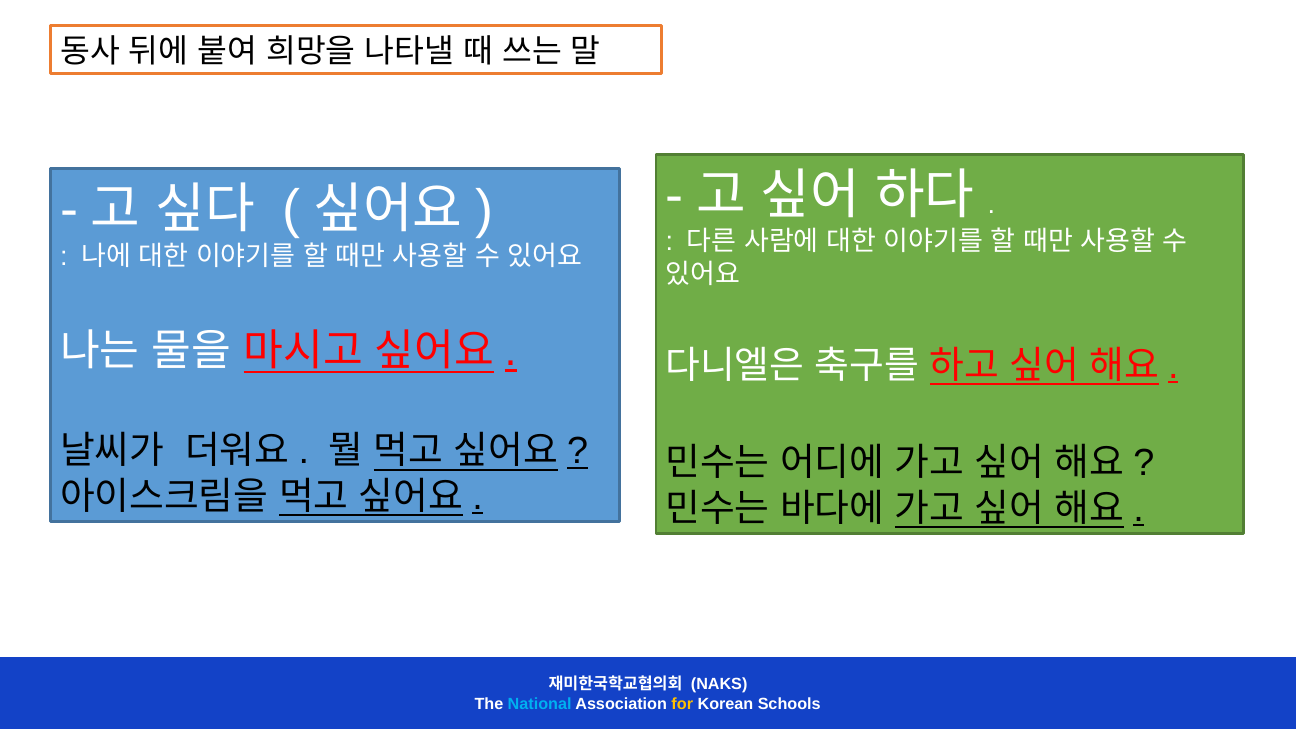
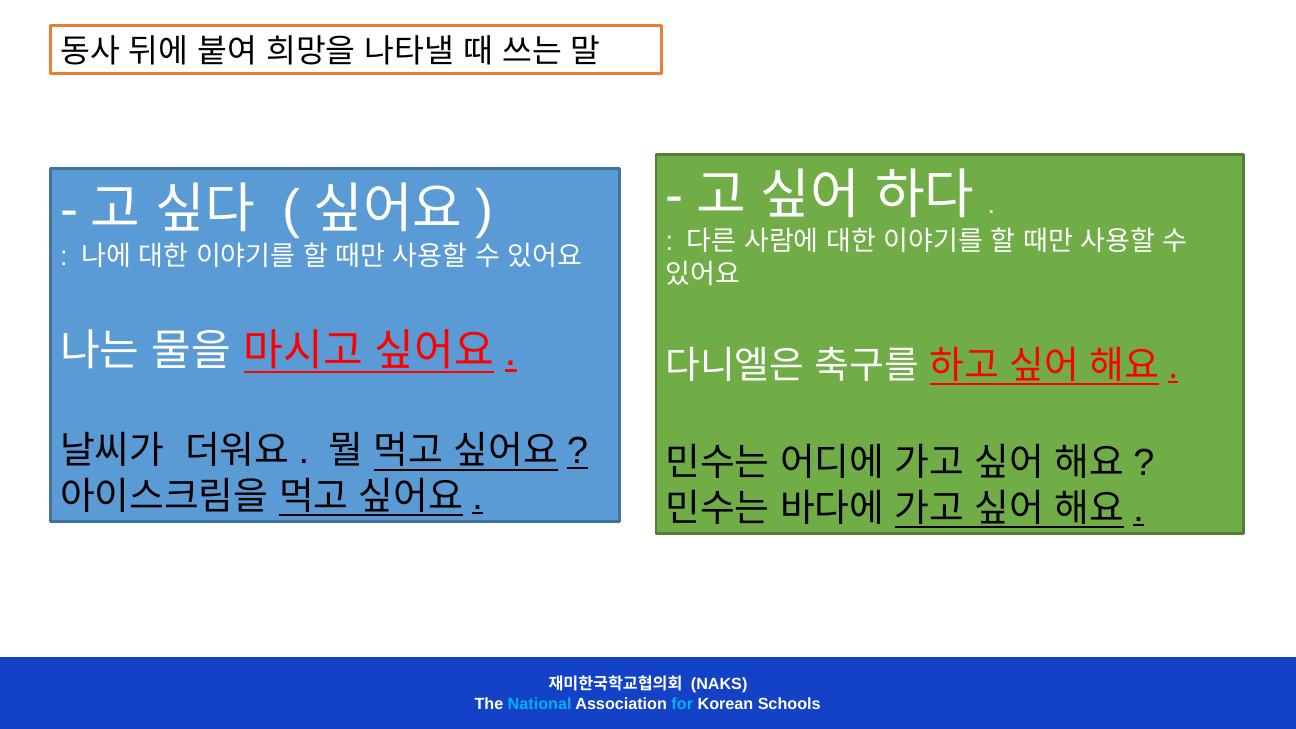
for colour: yellow -> light blue
